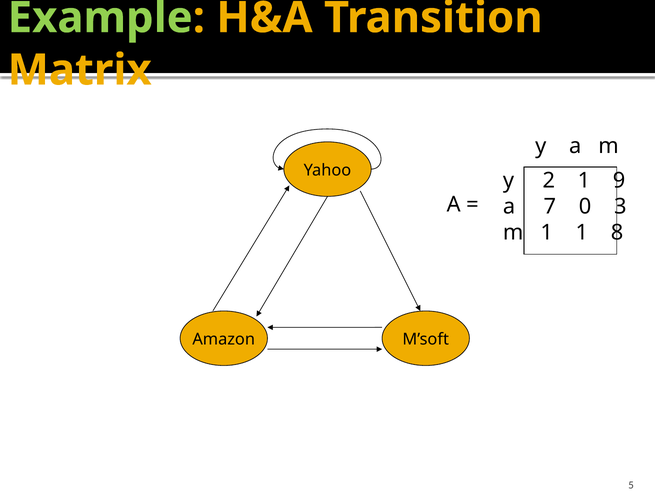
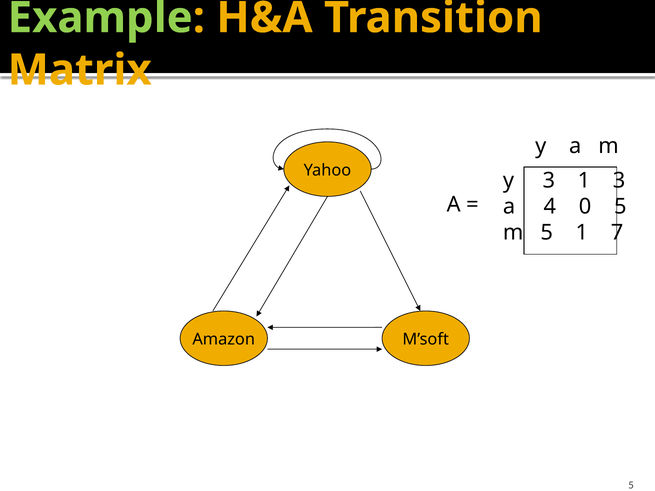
y 2: 2 -> 3
1 9: 9 -> 3
7: 7 -> 4
0 3: 3 -> 5
m 1: 1 -> 5
8: 8 -> 7
